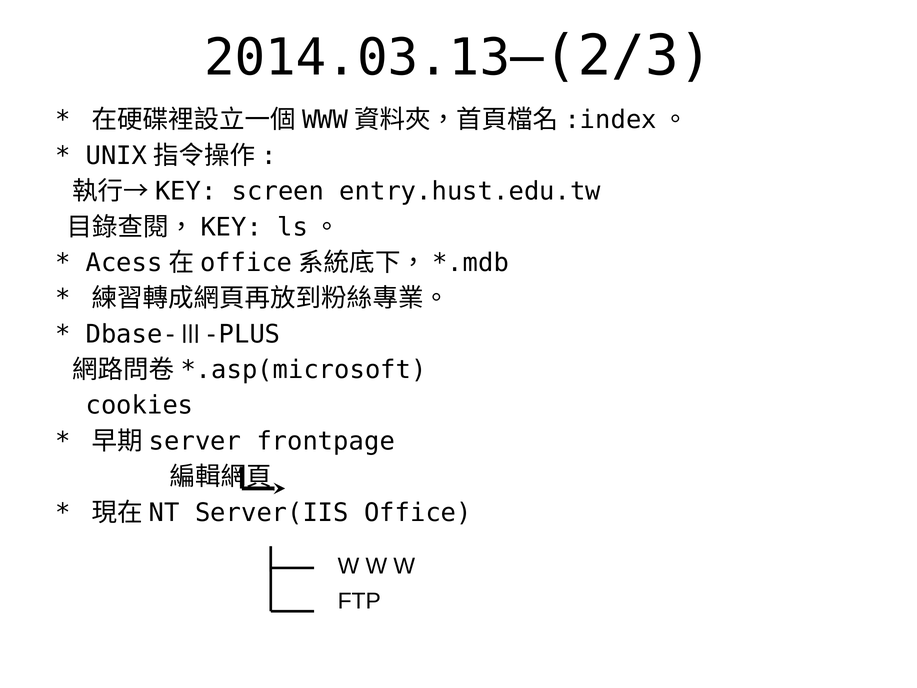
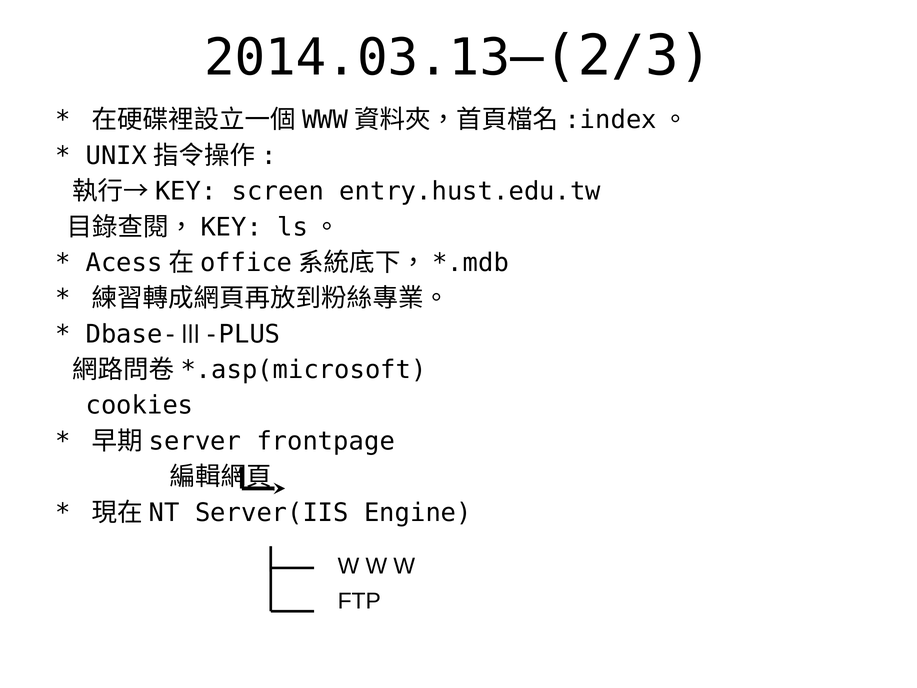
Office: Office -> Engine
